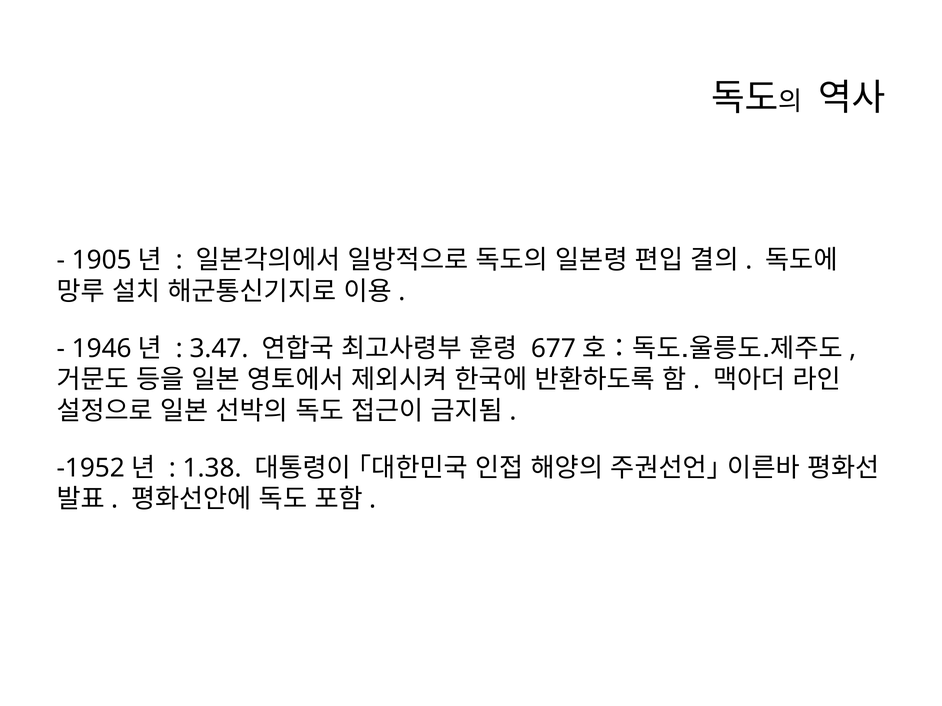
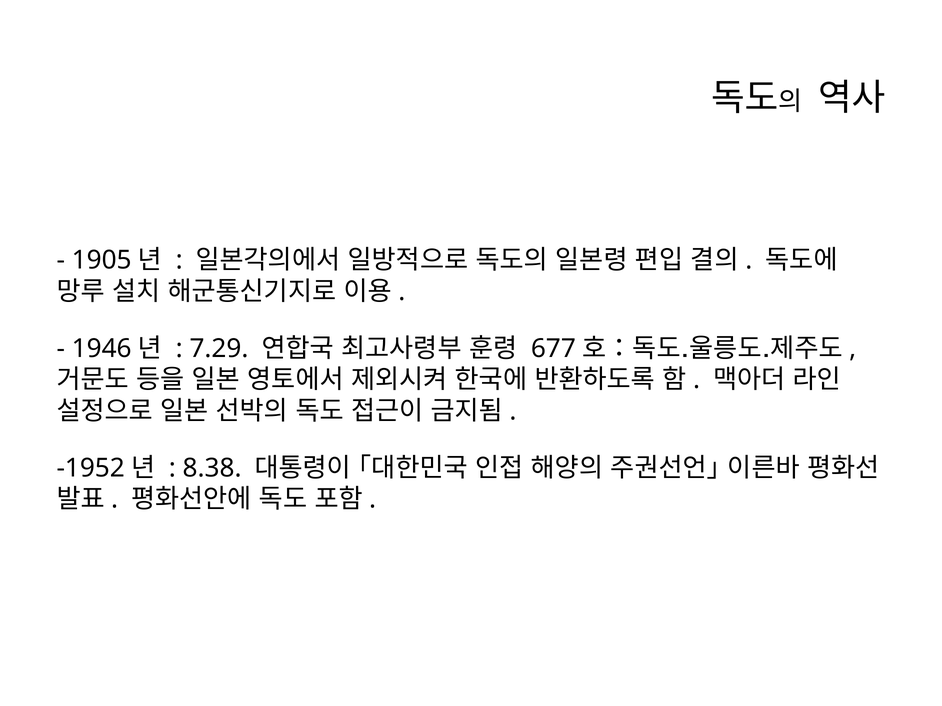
3.47: 3.47 -> 7.29
1.38: 1.38 -> 8.38
